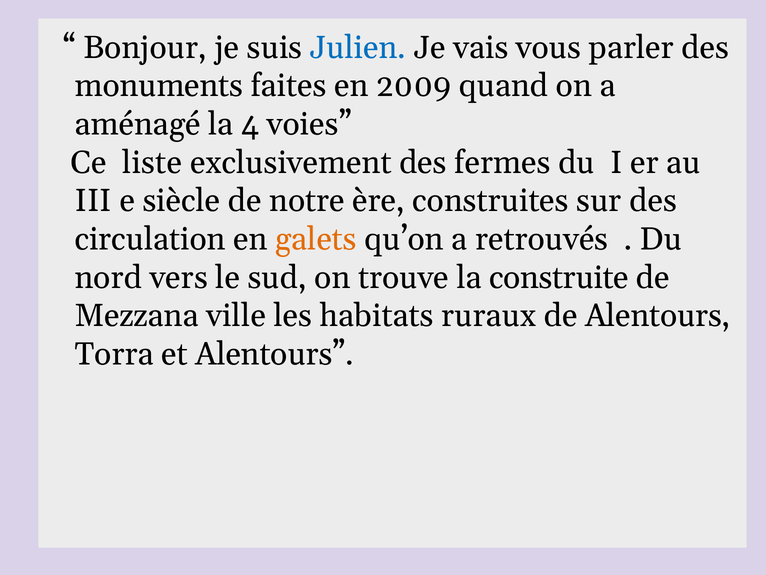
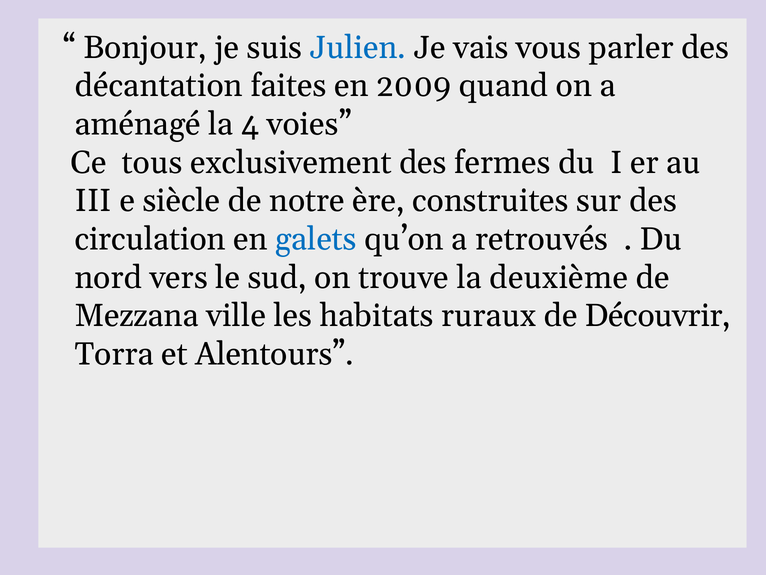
monuments: monuments -> décantation
liste: liste -> tous
galets colour: orange -> blue
construite: construite -> deuxième
de Alentours: Alentours -> Découvrir
